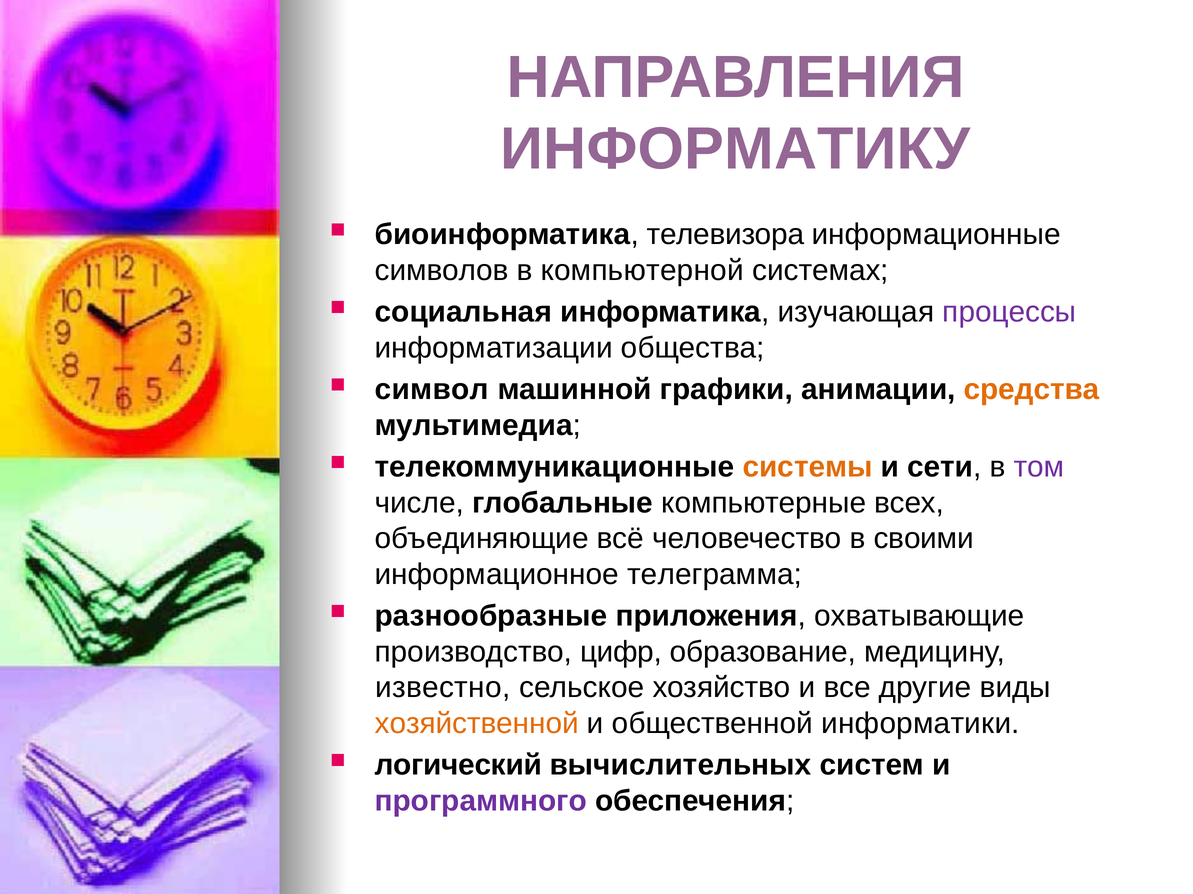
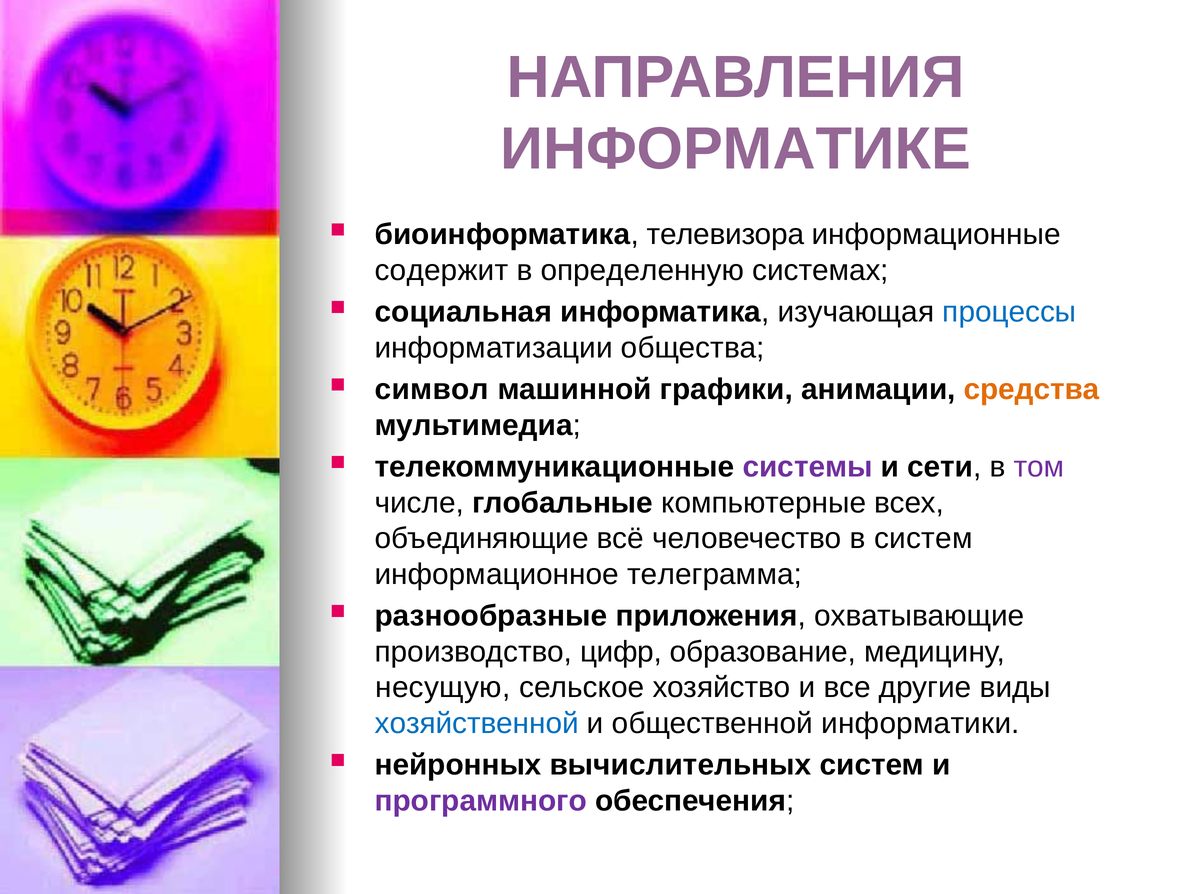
ИНФОРМАТИКУ: ИНФОРМАТИКУ -> ИНФОРМАТИКЕ
символов: символов -> содержит
компьютерной: компьютерной -> определенную
процессы colour: purple -> blue
системы colour: orange -> purple
в своими: своими -> систем
известно: известно -> несущую
хозяйственной colour: orange -> blue
логический: логический -> нейронных
